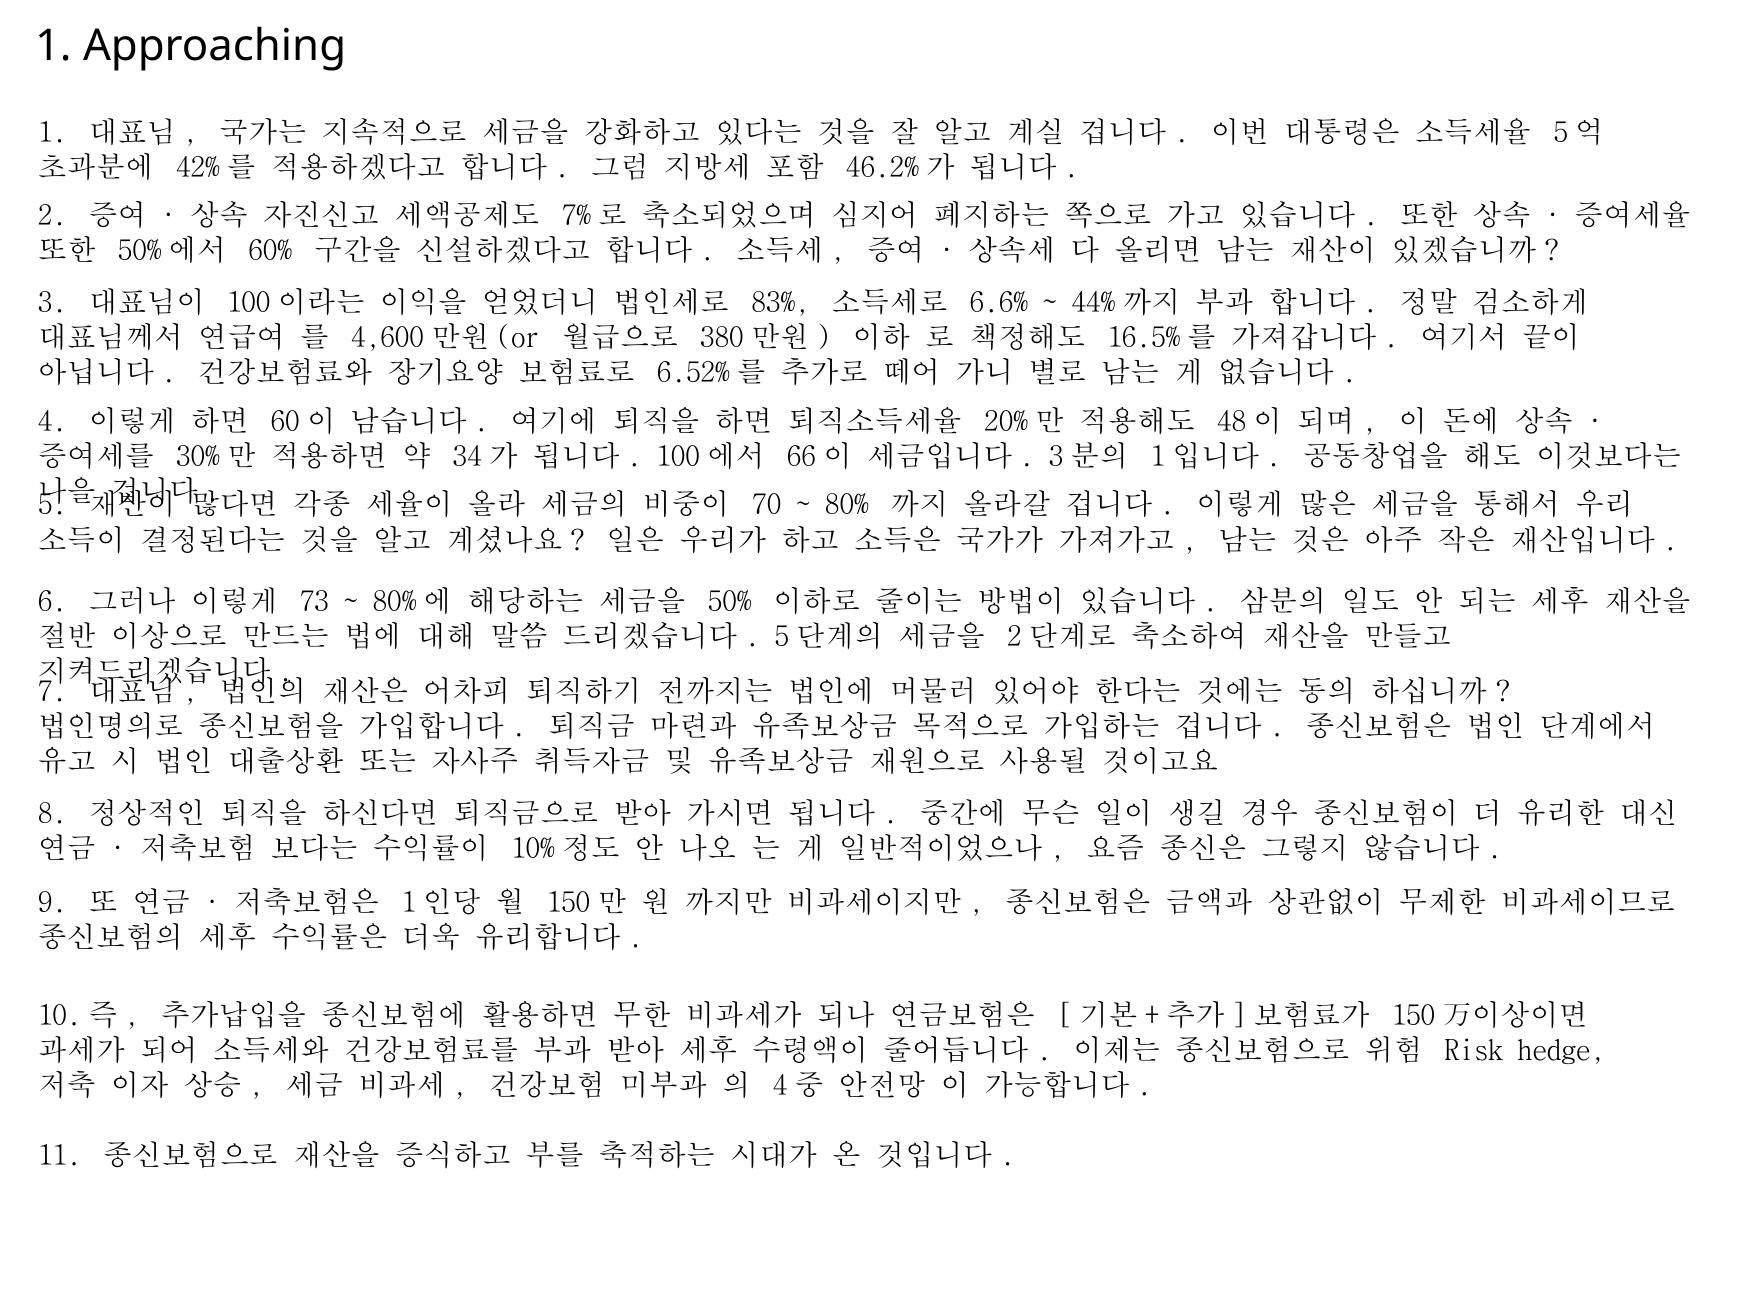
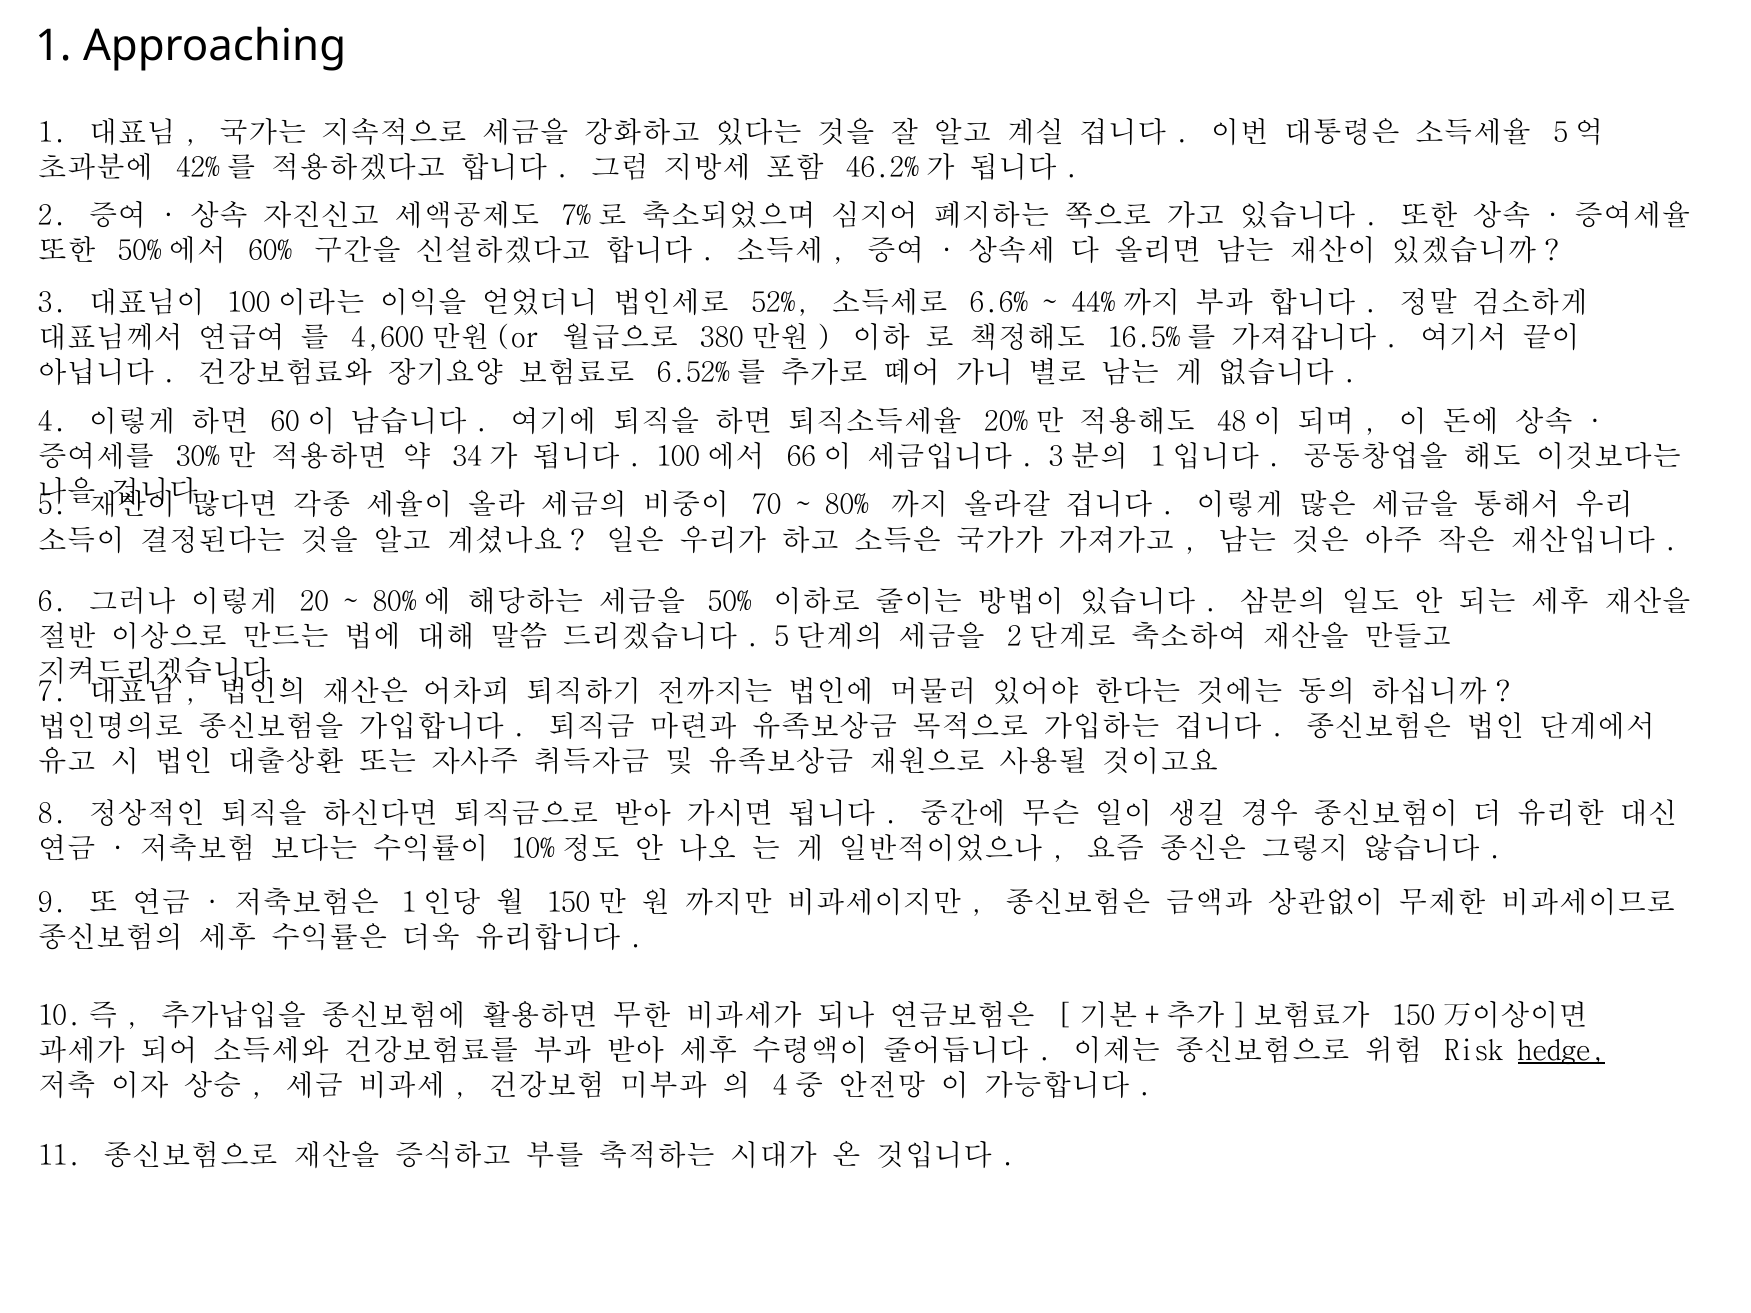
83%: 83% -> 52%
73: 73 -> 20
hedge underline: none -> present
